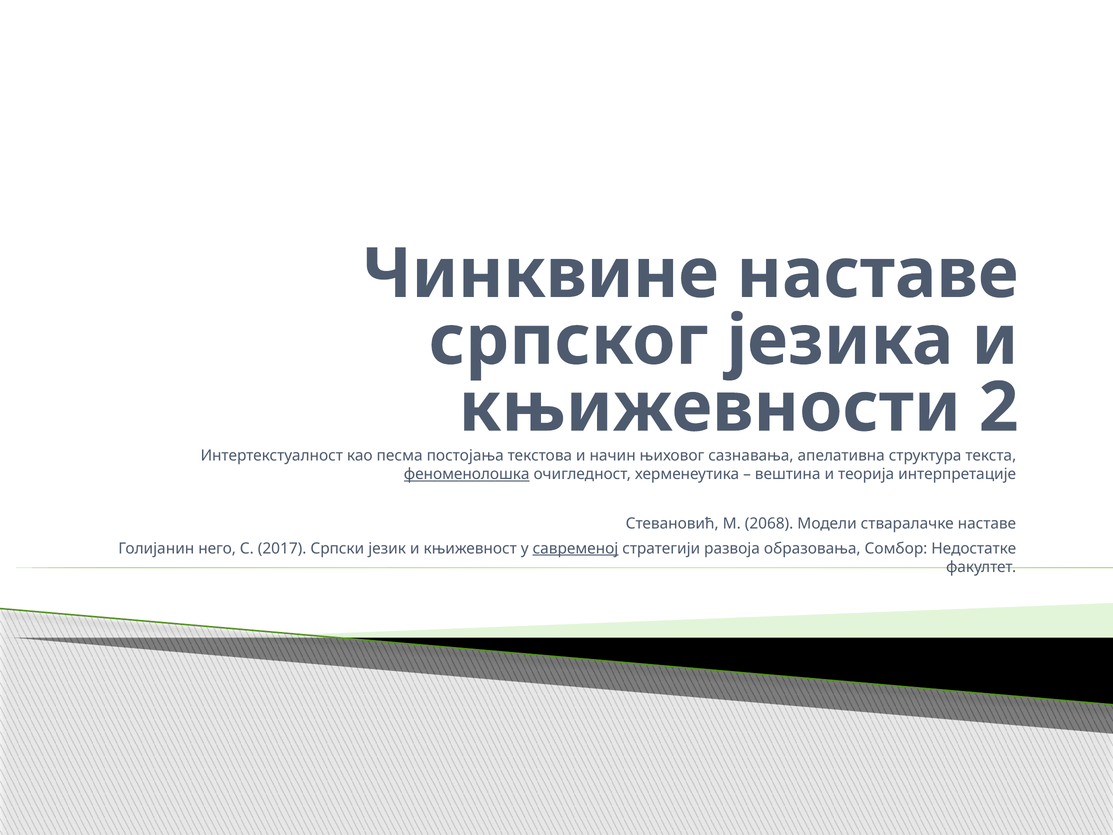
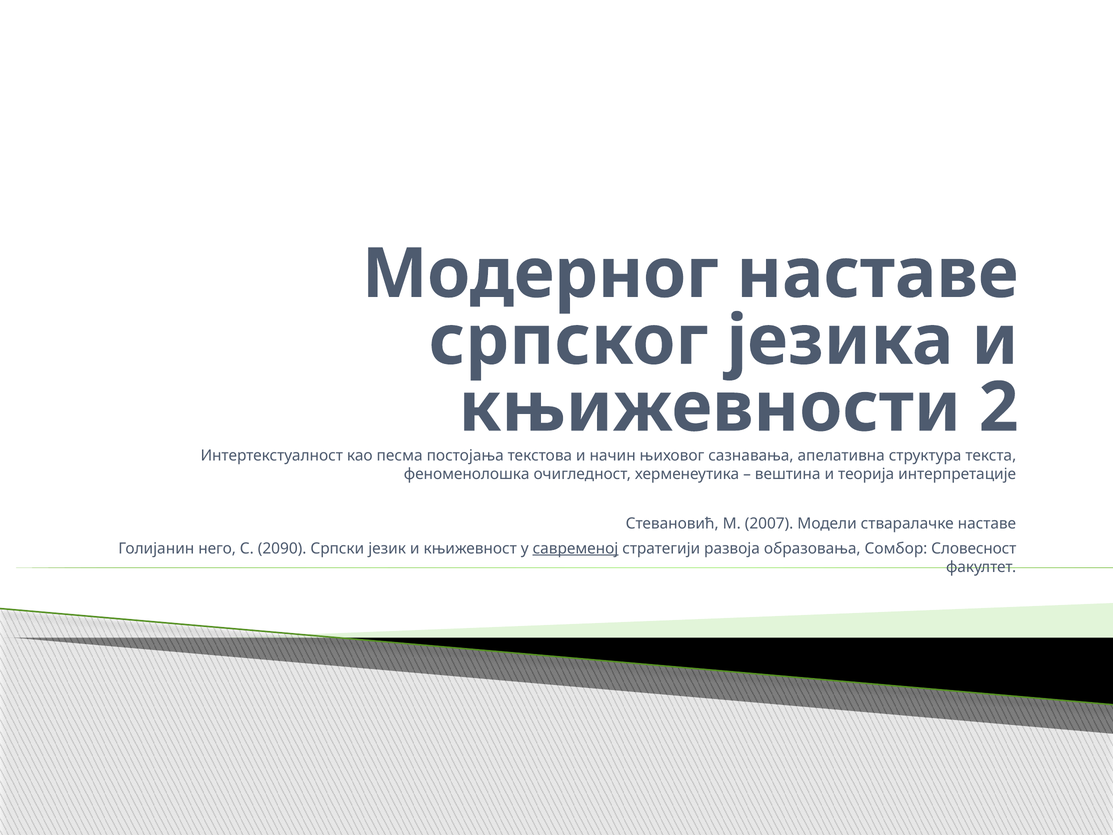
Чинквине: Чинквине -> Модерног
феноменолошка underline: present -> none
2068: 2068 -> 2007
2017: 2017 -> 2090
Недостатке: Недостатке -> Словесност
